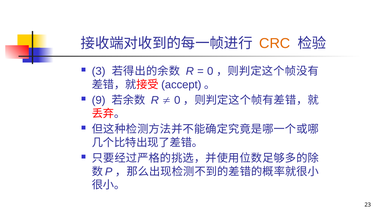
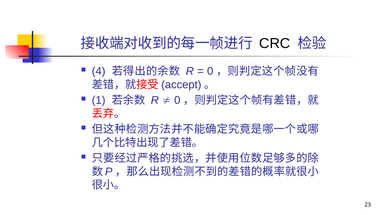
CRC colour: orange -> black
3: 3 -> 4
9: 9 -> 1
